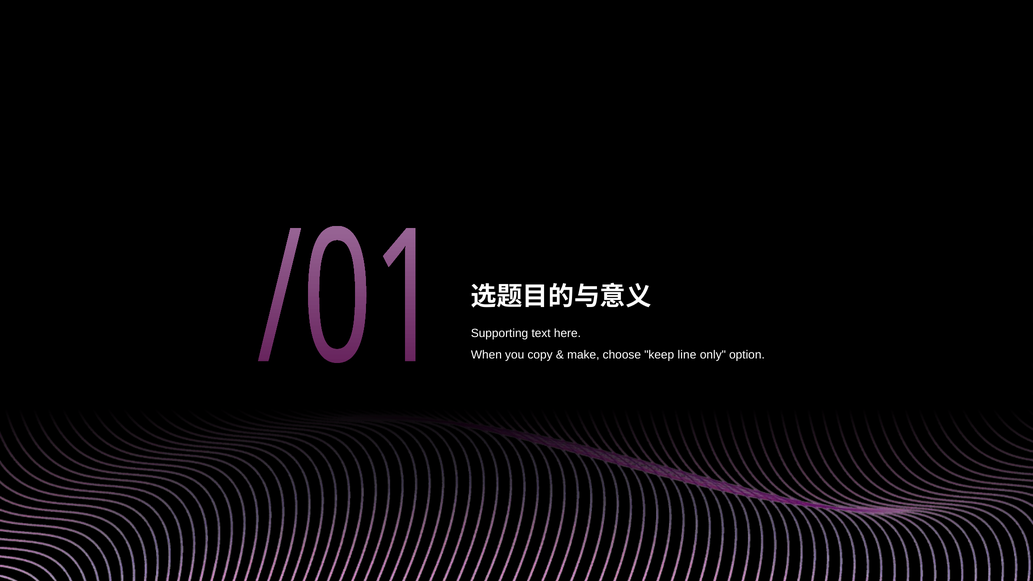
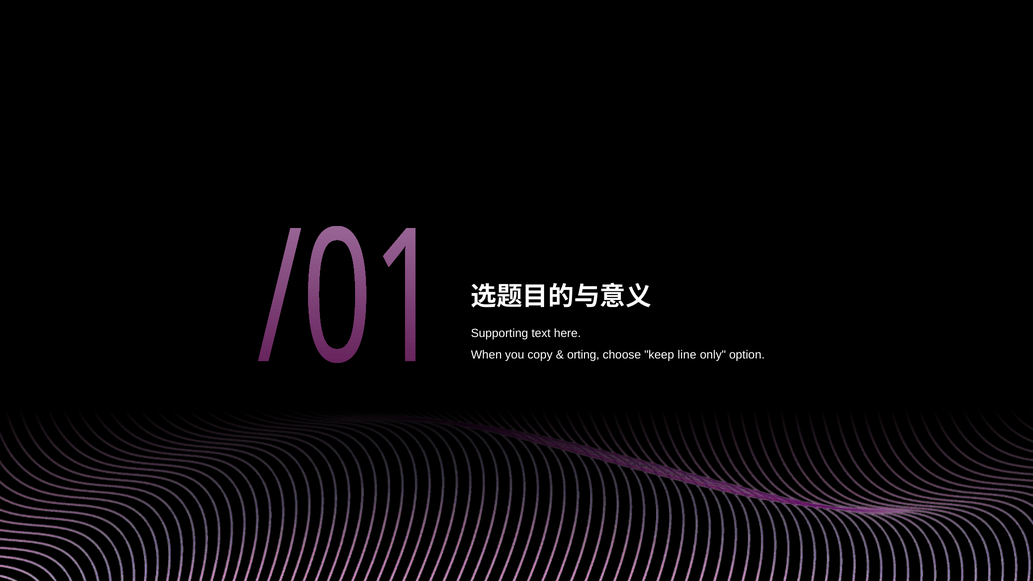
make: make -> orting
